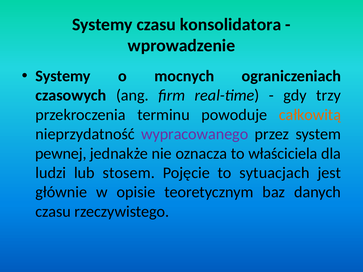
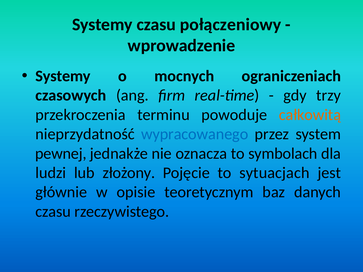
konsolidatora: konsolidatora -> połączeniowy
wypracowanego colour: purple -> blue
właściciela: właściciela -> symbolach
stosem: stosem -> złożony
